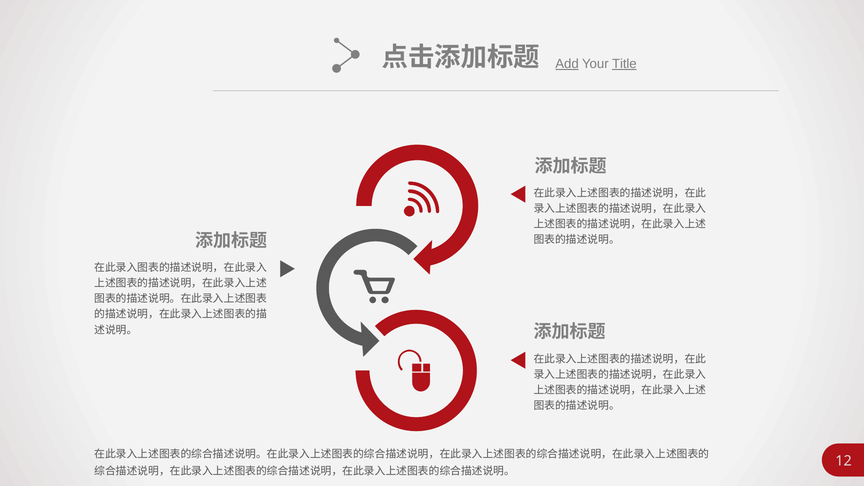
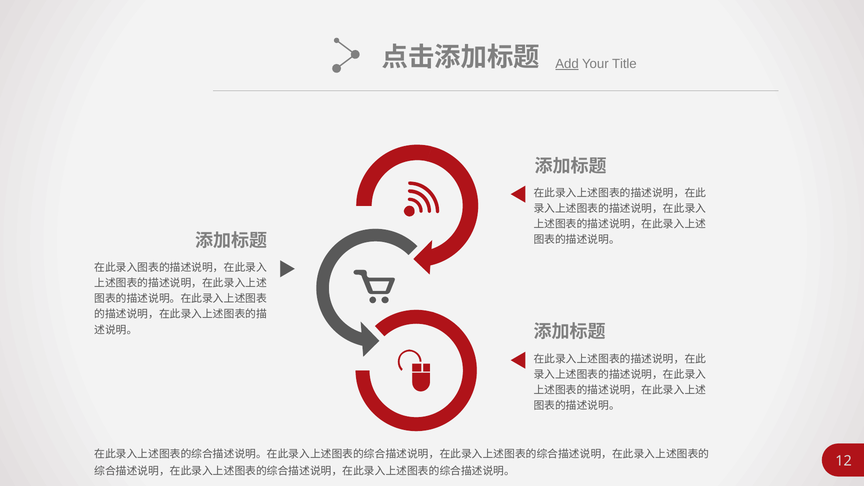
Title underline: present -> none
